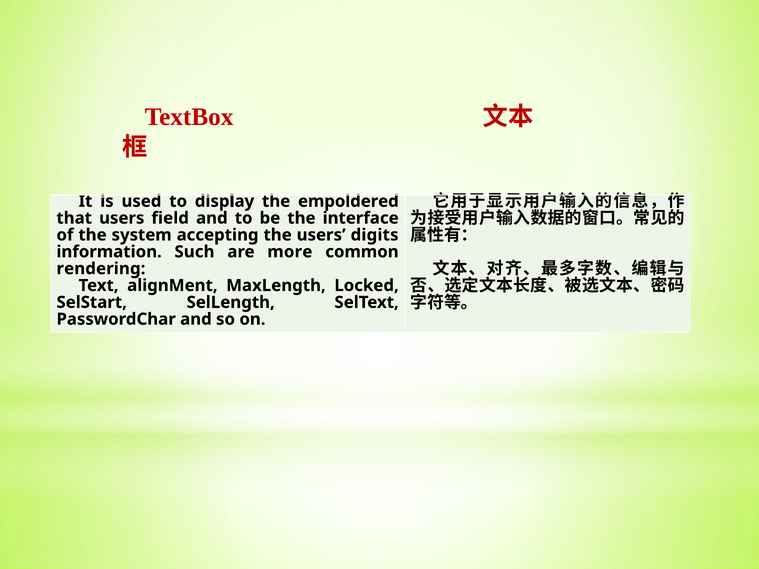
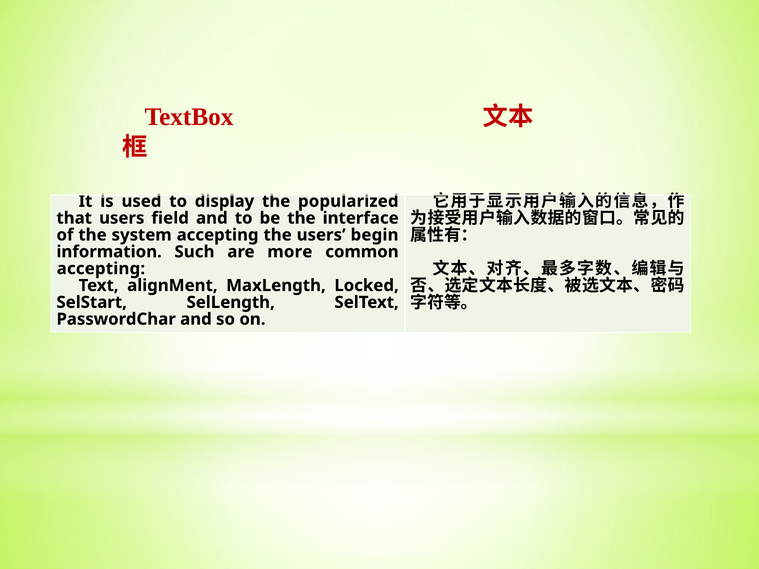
empoldered: empoldered -> popularized
digits: digits -> begin
rendering at (101, 269): rendering -> accepting
